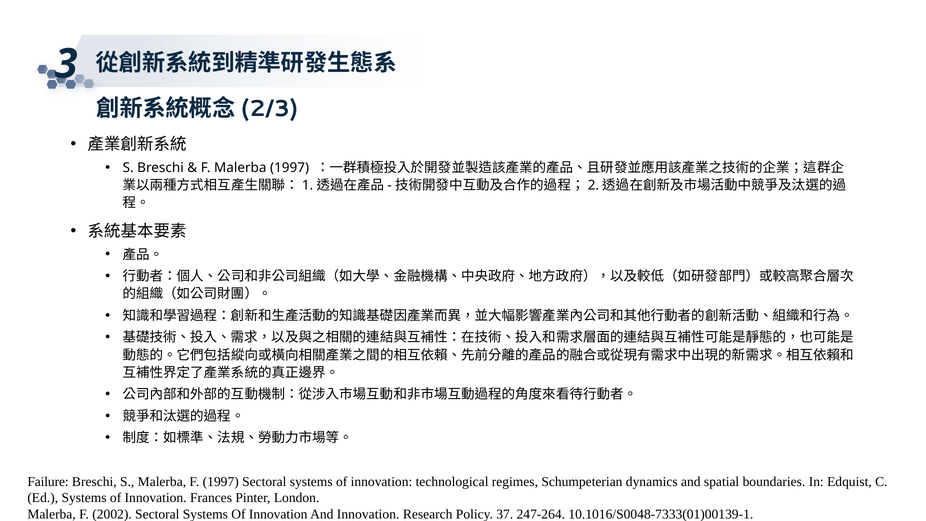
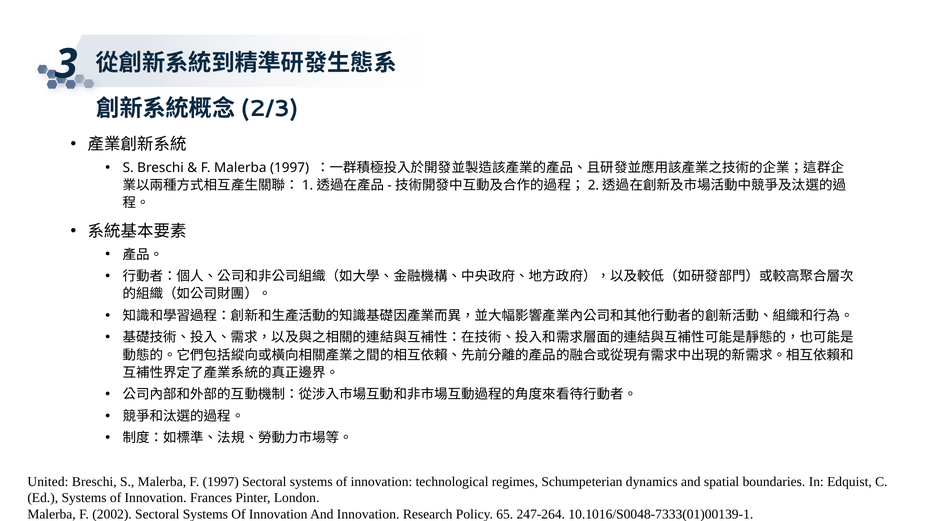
Failure: Failure -> United
37: 37 -> 65
